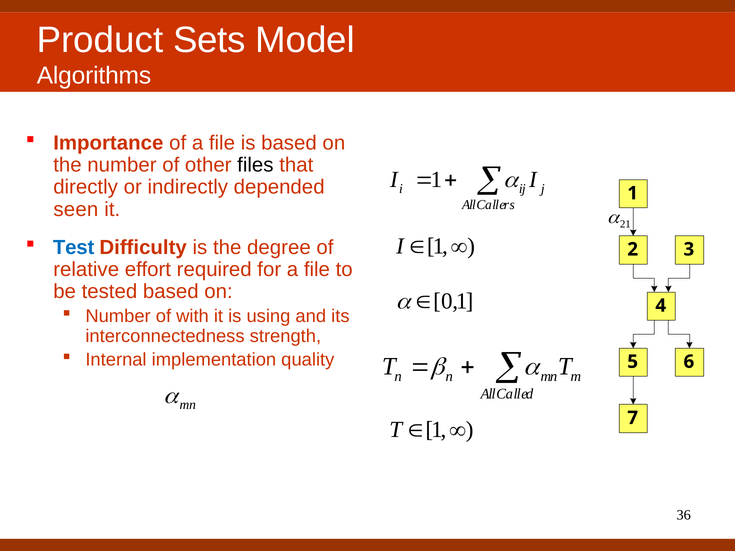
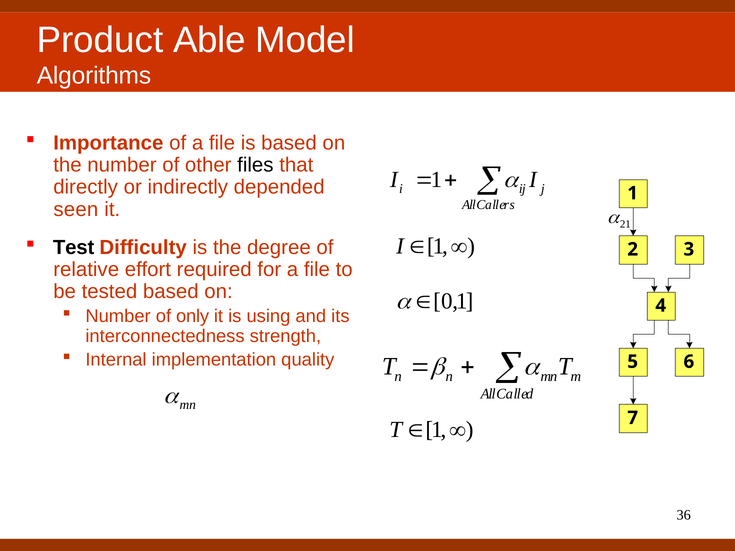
Sets: Sets -> Able
Test colour: blue -> black
with: with -> only
